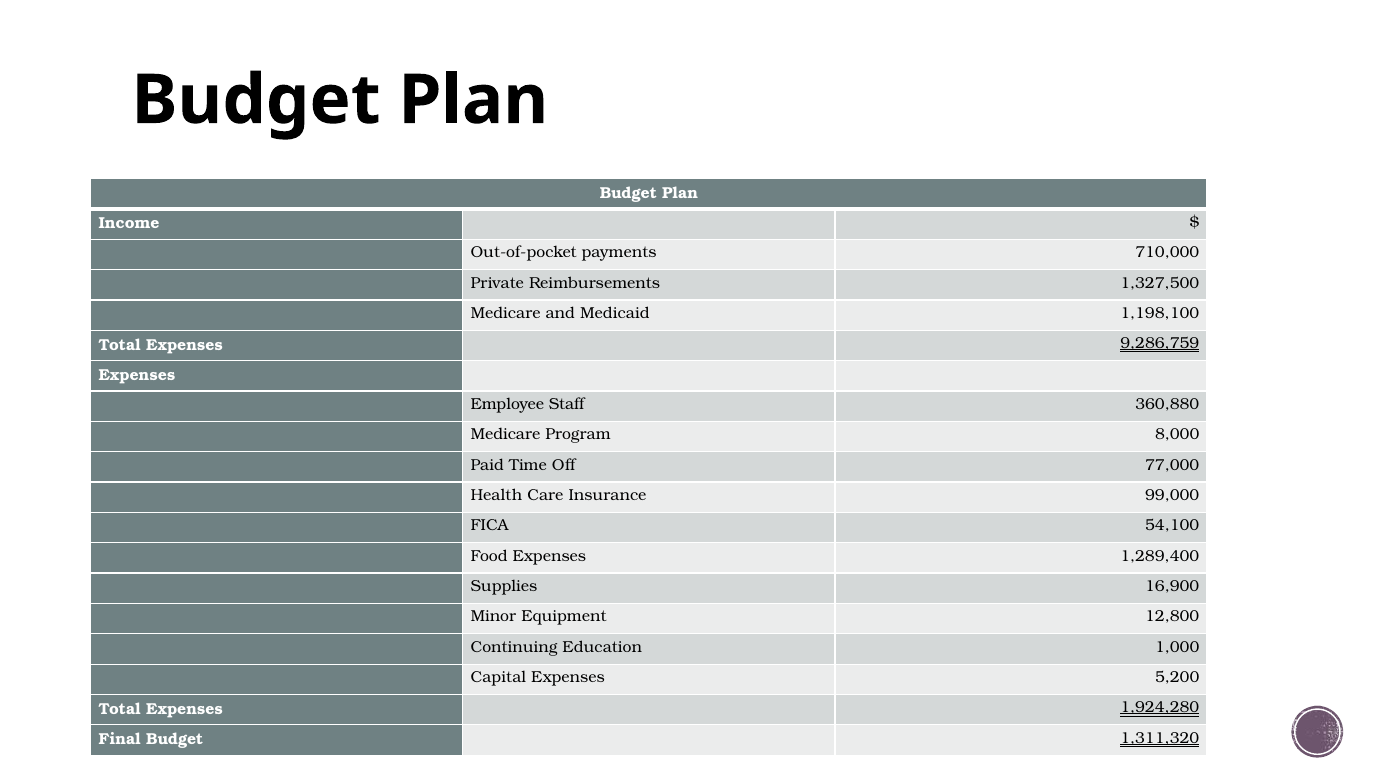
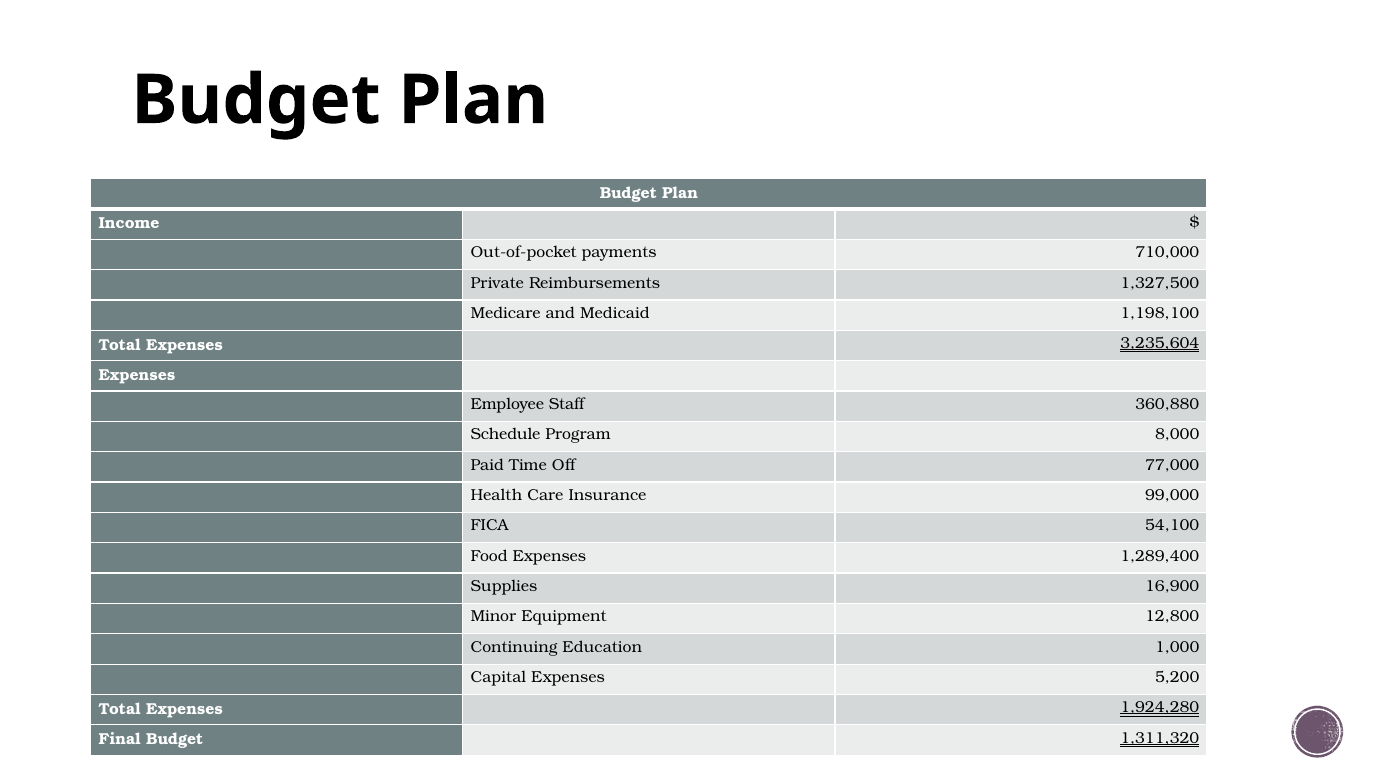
9,286,759: 9,286,759 -> 3,235,604
Medicare at (505, 434): Medicare -> Schedule
